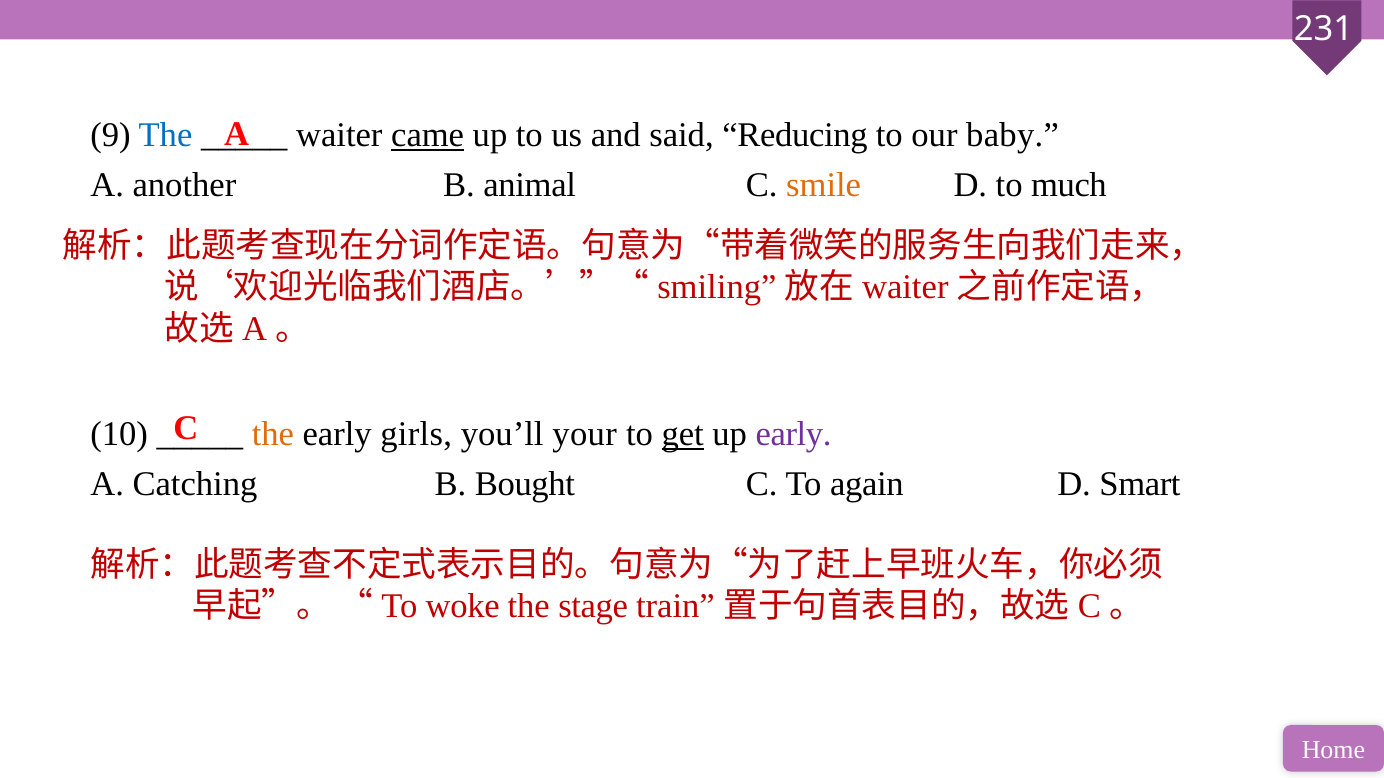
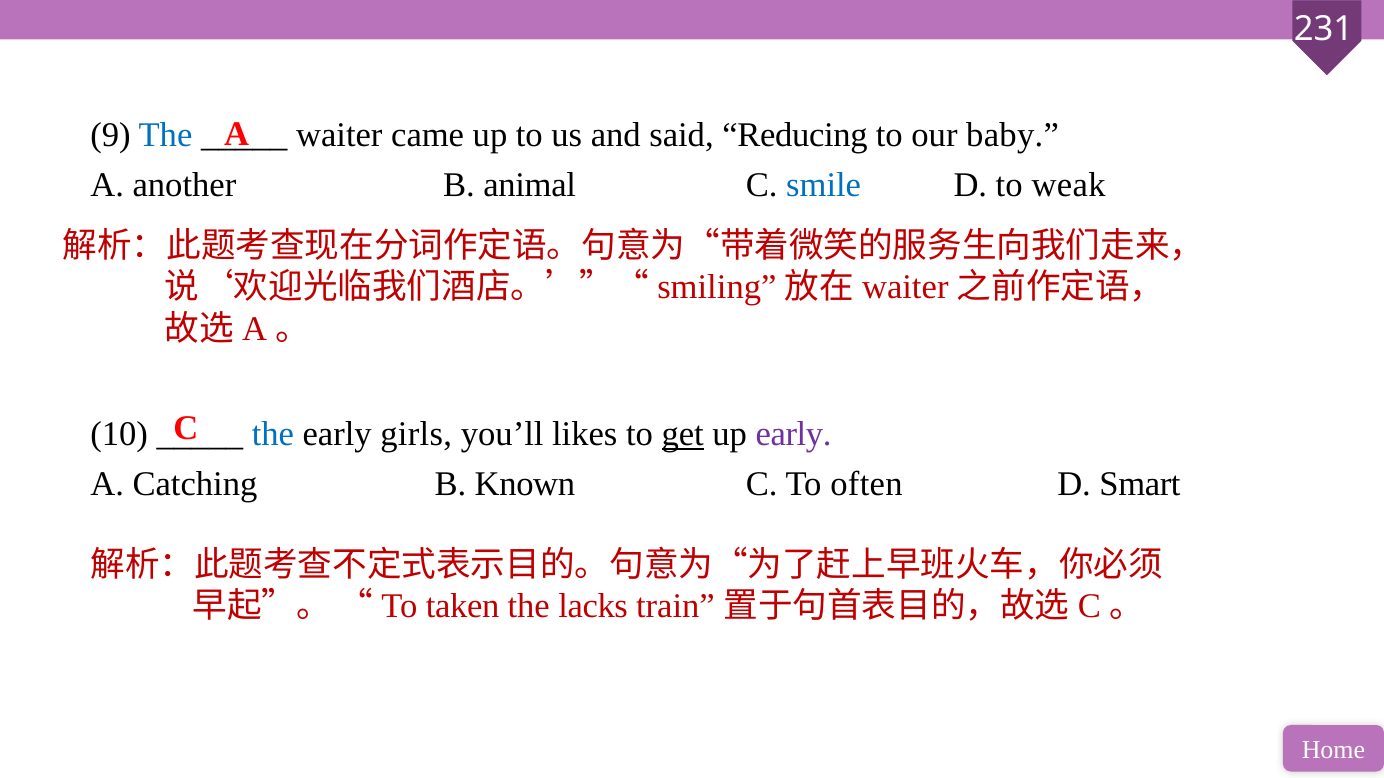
came underline: present -> none
smile colour: orange -> blue
much: much -> weak
the at (273, 434) colour: orange -> blue
your: your -> likes
Bought: Bought -> Known
again: again -> often
woke: woke -> taken
stage: stage -> lacks
